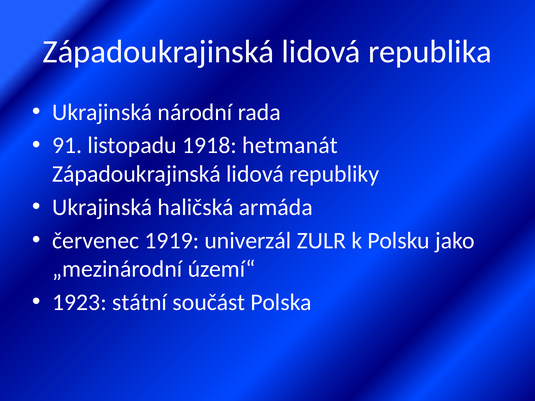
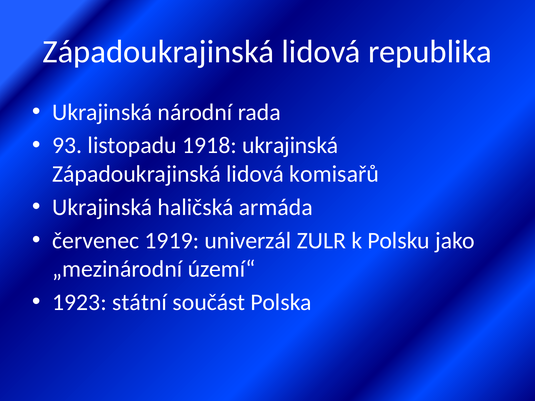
91: 91 -> 93
1918 hetmanát: hetmanát -> ukrajinská
republiky: republiky -> komisařů
